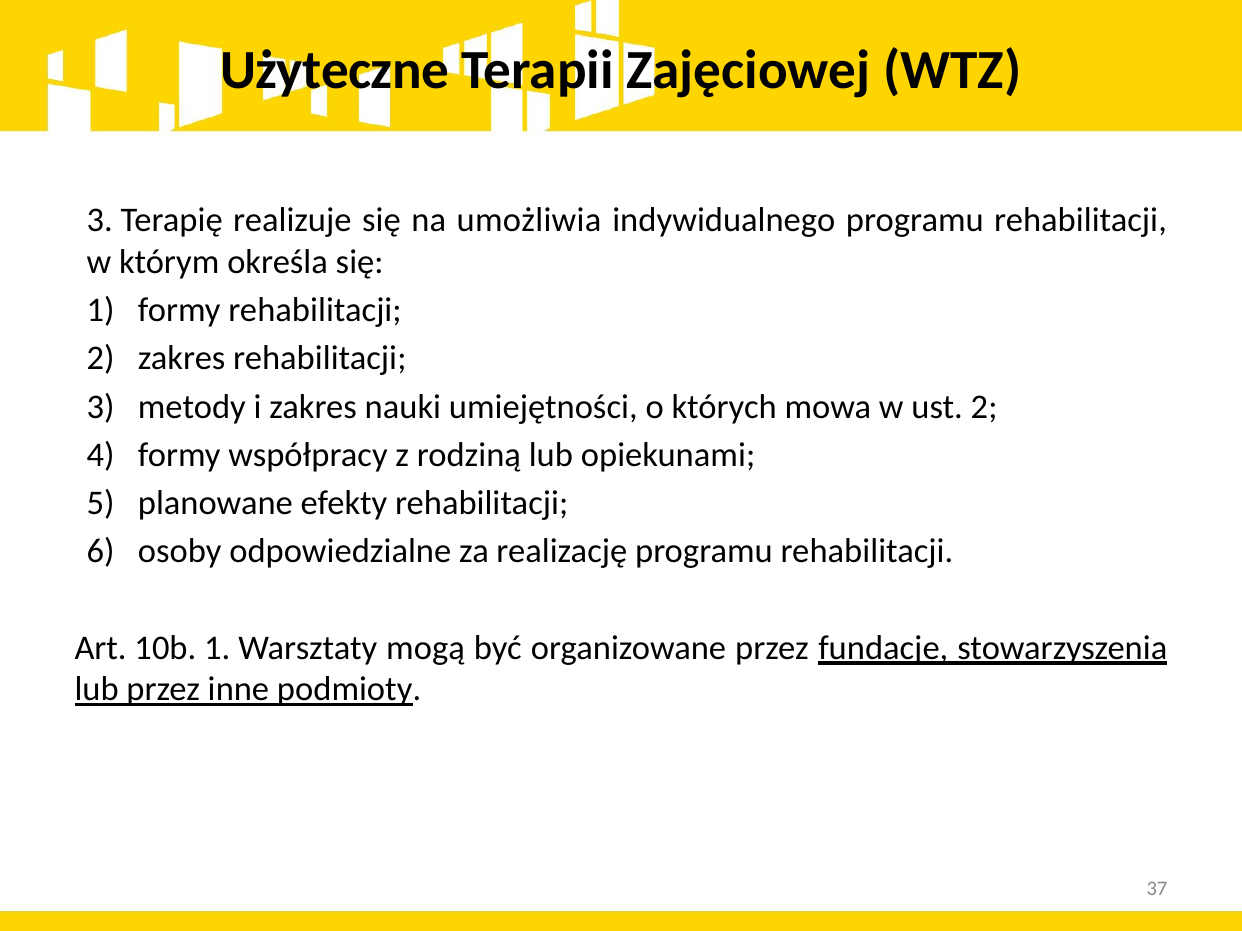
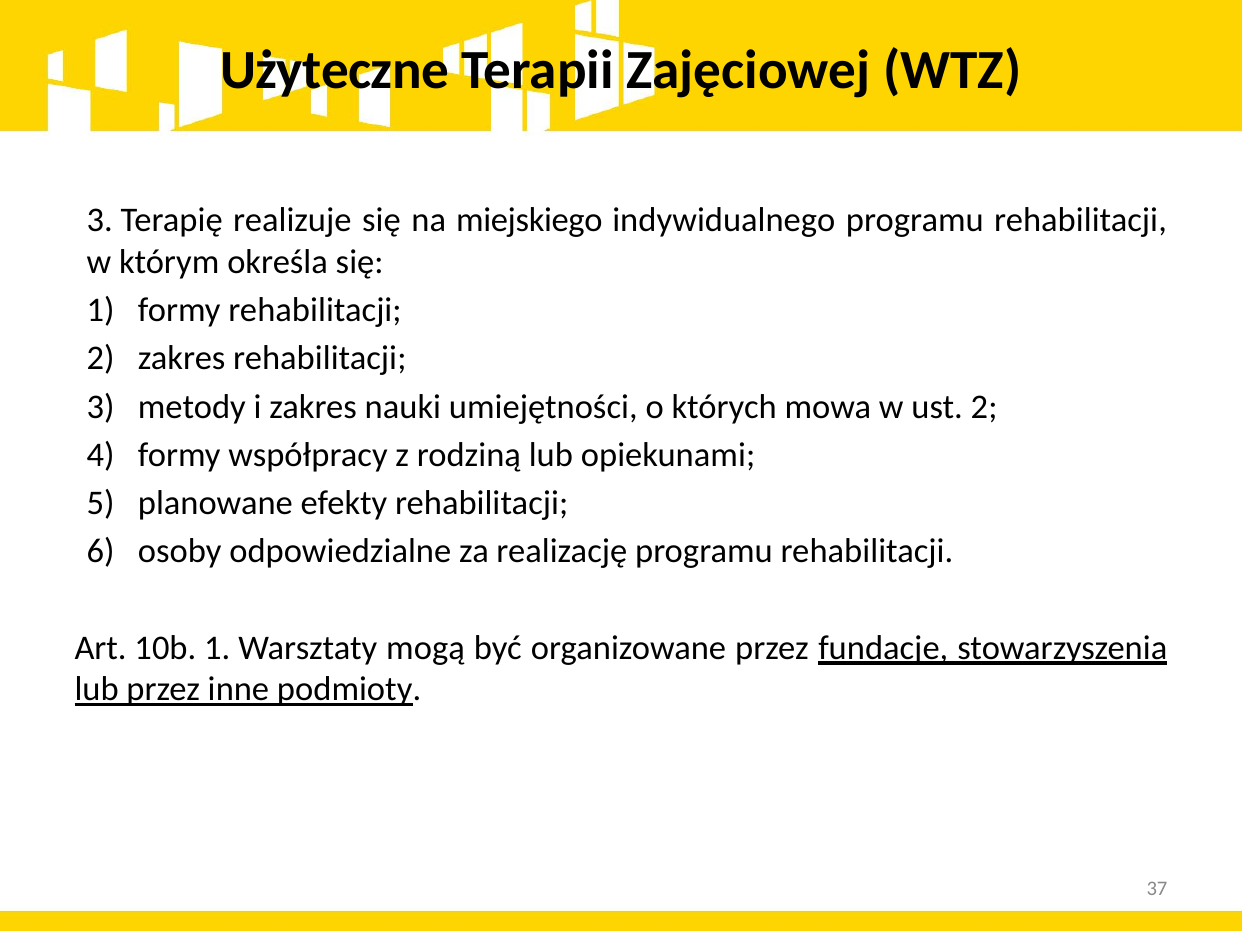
umożliwia: umożliwia -> miejskiego
